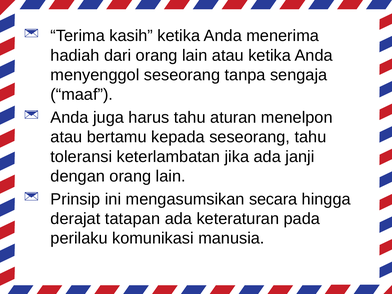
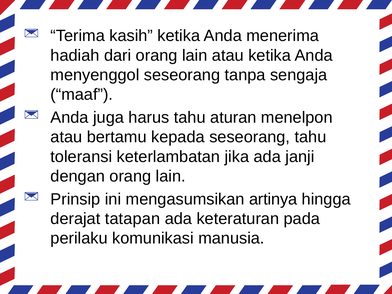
secara: secara -> artinya
